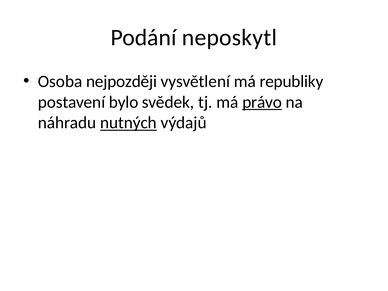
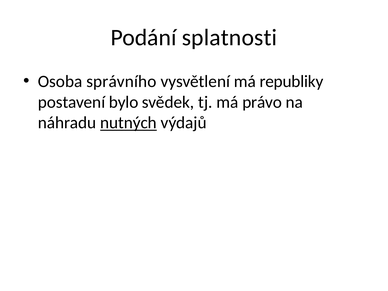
neposkytl: neposkytl -> splatnosti
nejpozději: nejpozději -> správního
právo underline: present -> none
